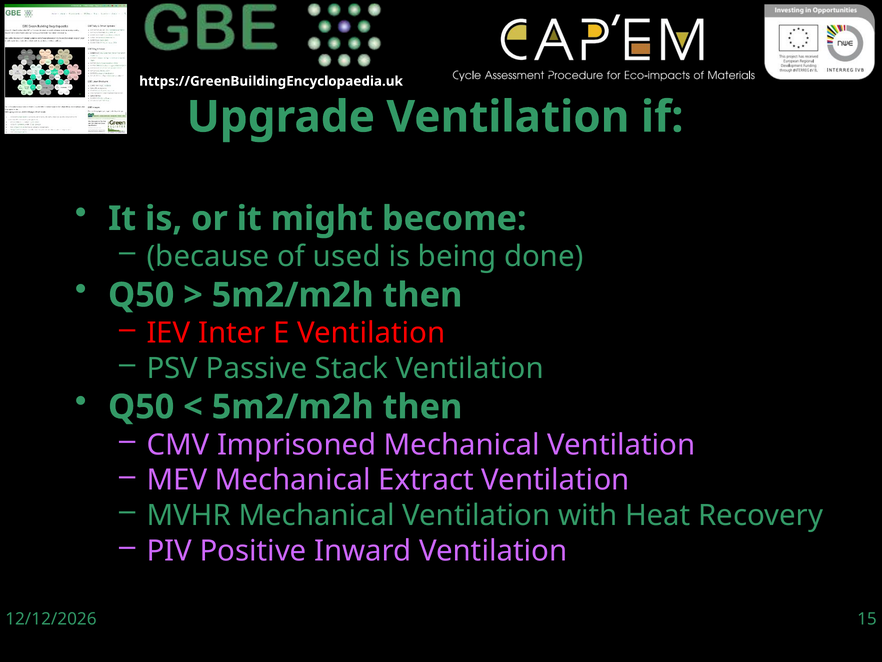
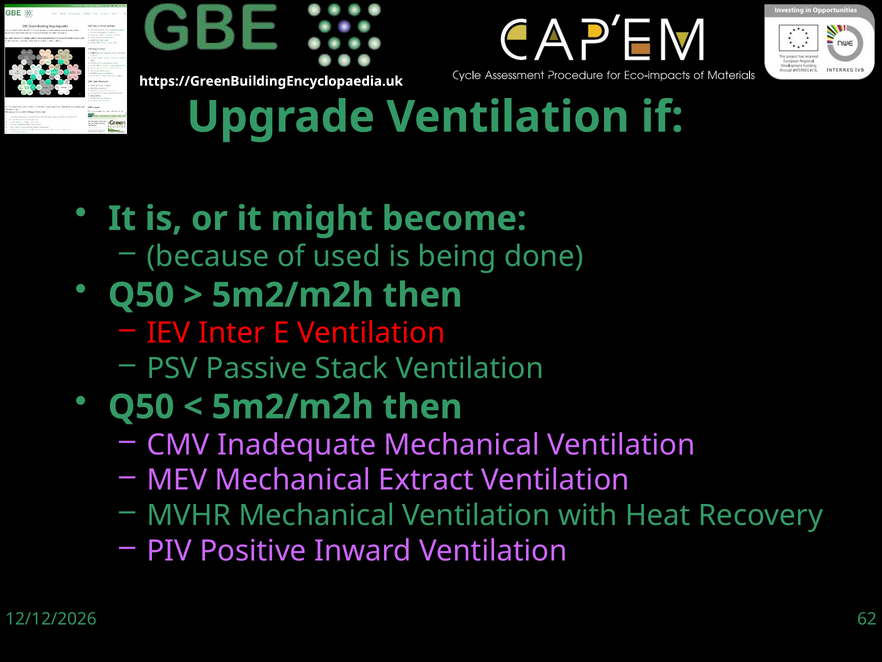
Imprisoned: Imprisoned -> Inadequate
15: 15 -> 62
